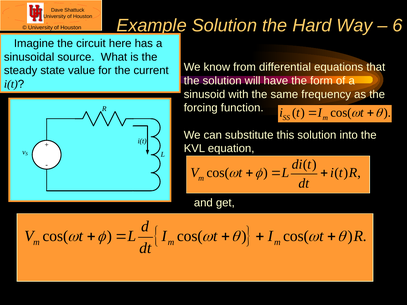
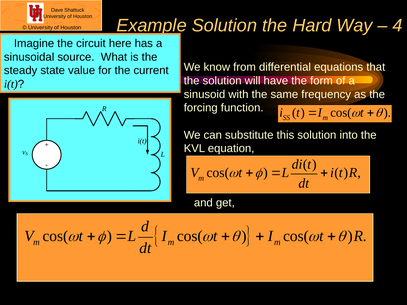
6: 6 -> 4
